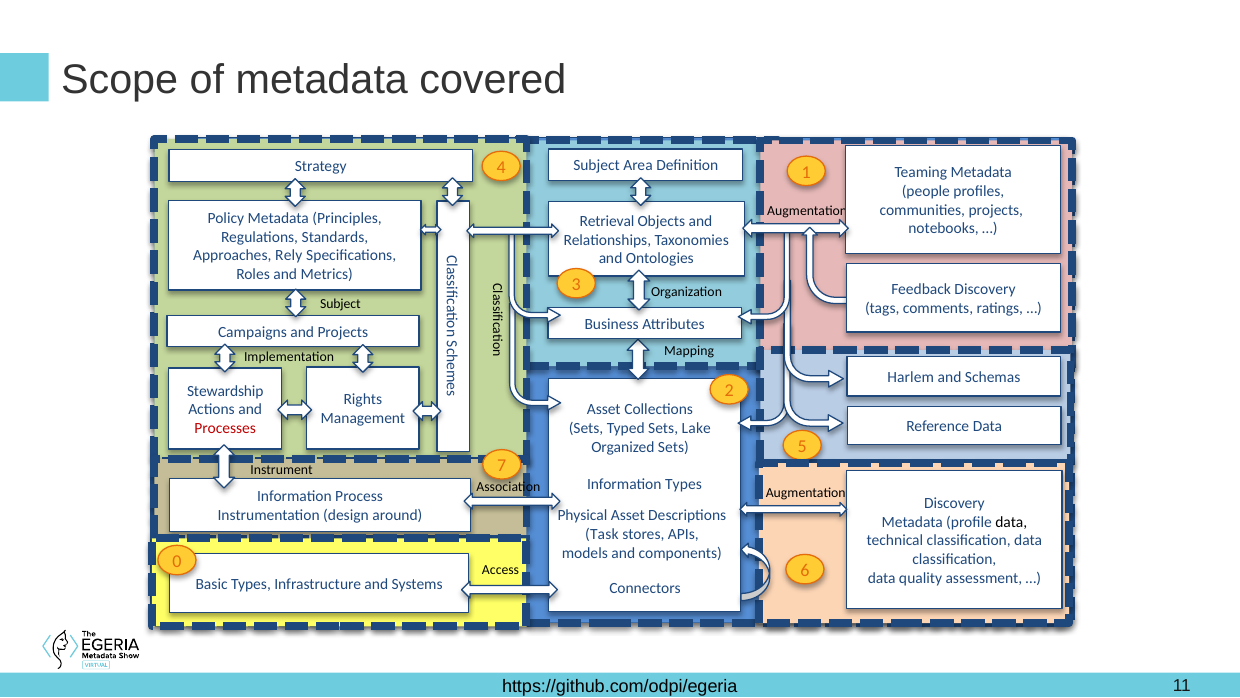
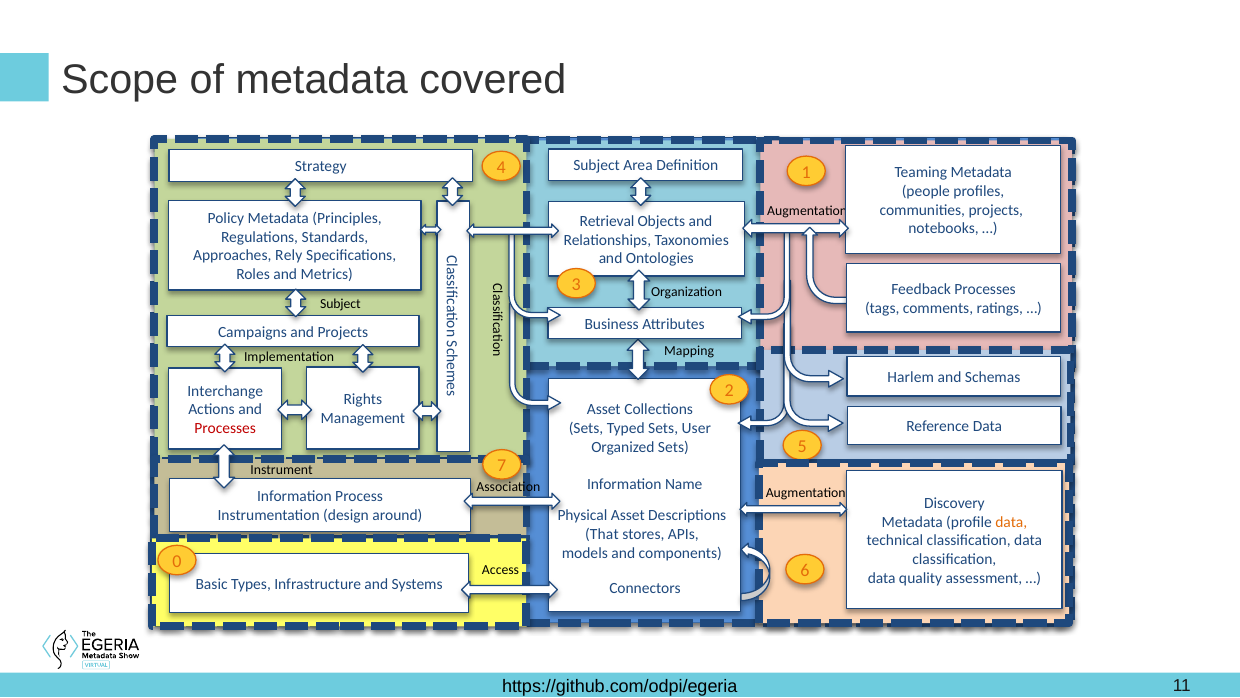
Feedback Discovery: Discovery -> Processes
Stewardship: Stewardship -> Interchange
Lake: Lake -> User
Information Types: Types -> Name
data at (1011, 522) colour: black -> orange
Task: Task -> That
